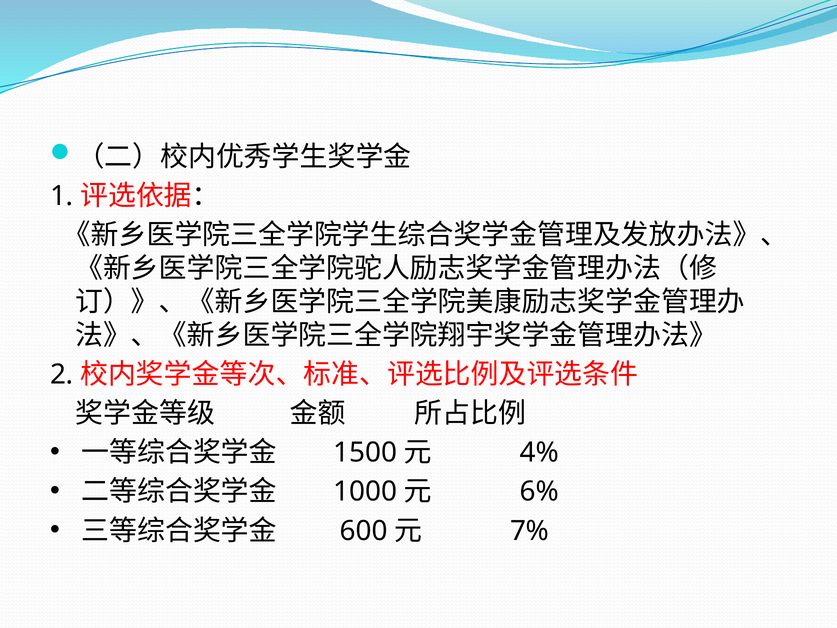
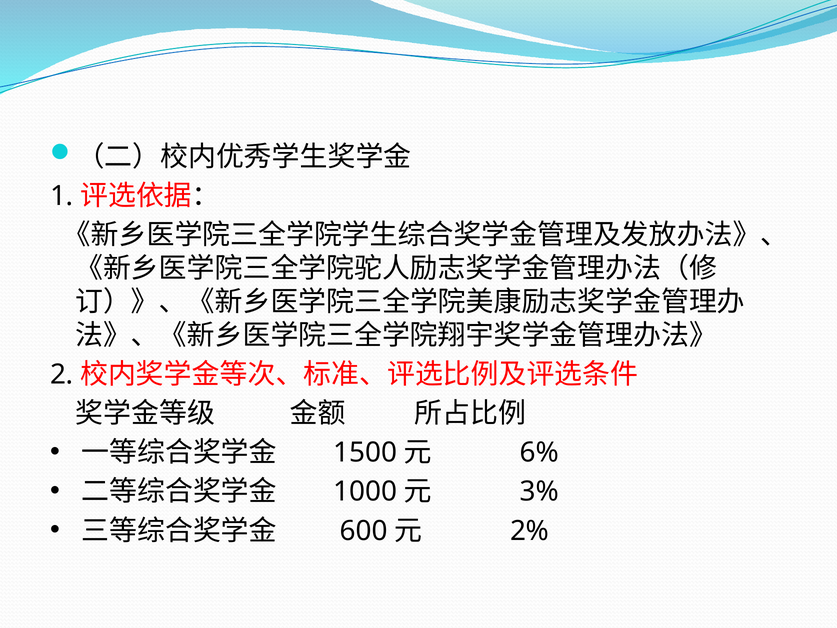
4%: 4% -> 6%
6%: 6% -> 3%
7%: 7% -> 2%
